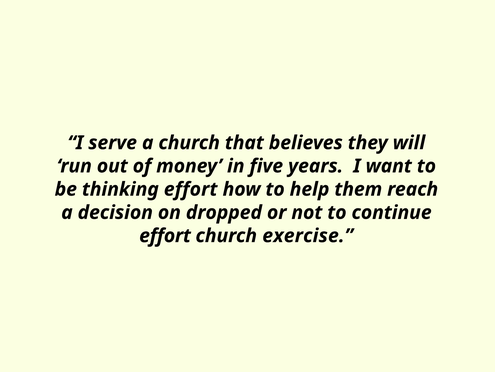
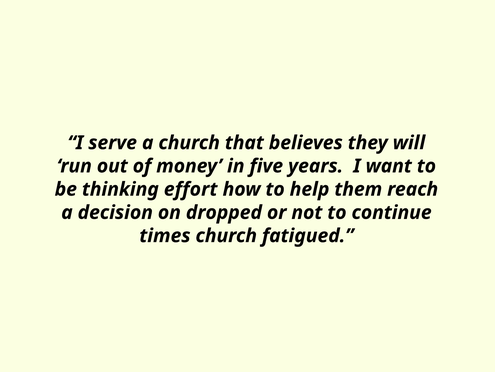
effort at (165, 235): effort -> times
exercise: exercise -> fatigued
